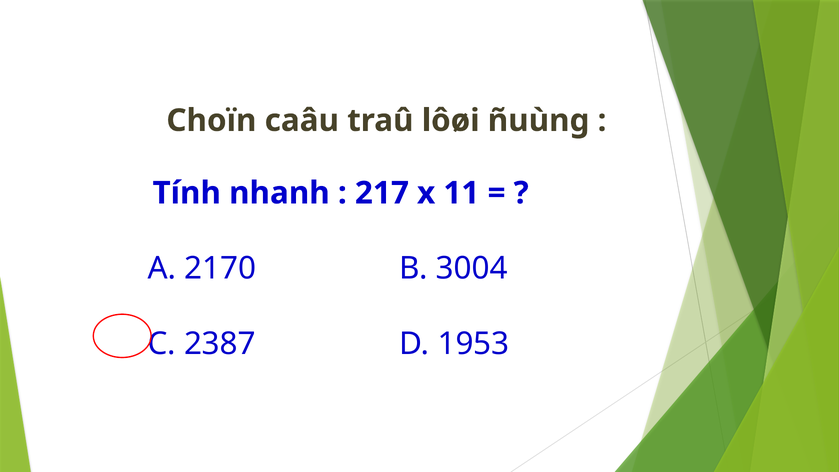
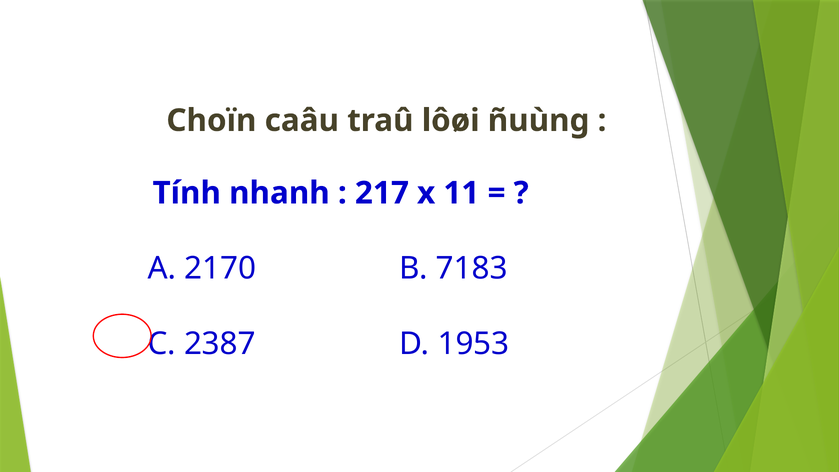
3004: 3004 -> 7183
